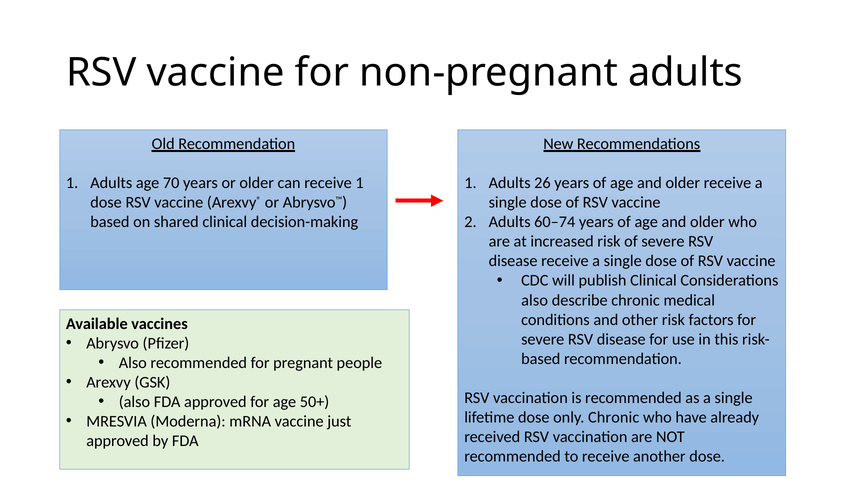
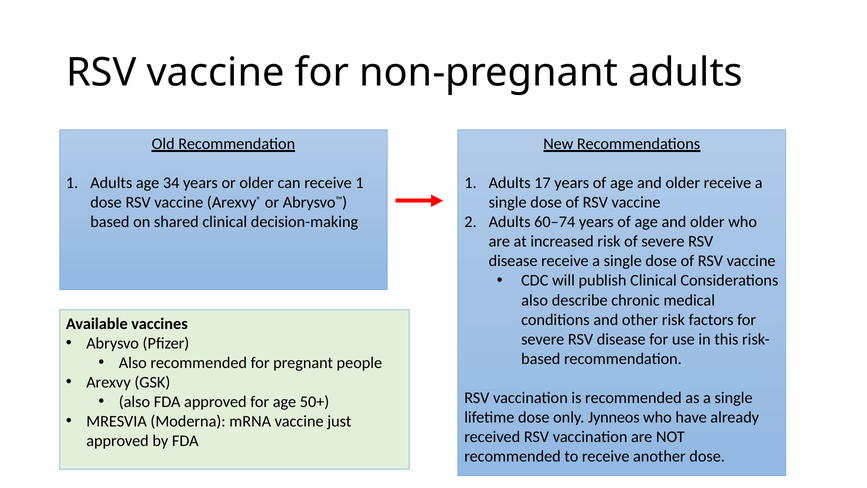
70: 70 -> 34
26: 26 -> 17
only Chronic: Chronic -> Jynneos
